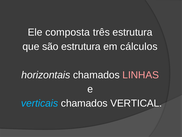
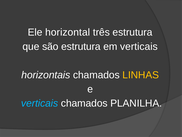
composta: composta -> horizontal
em cálculos: cálculos -> verticais
LINHAS colour: pink -> yellow
VERTICAL: VERTICAL -> PLANILHA
